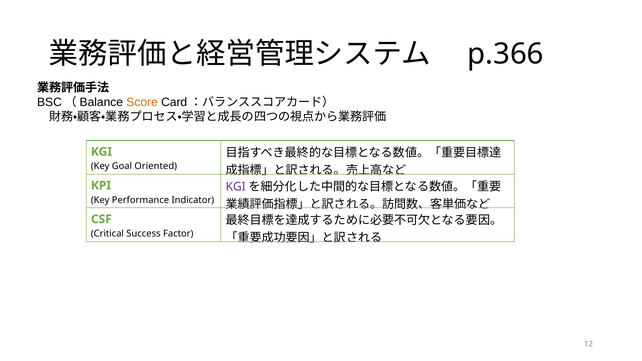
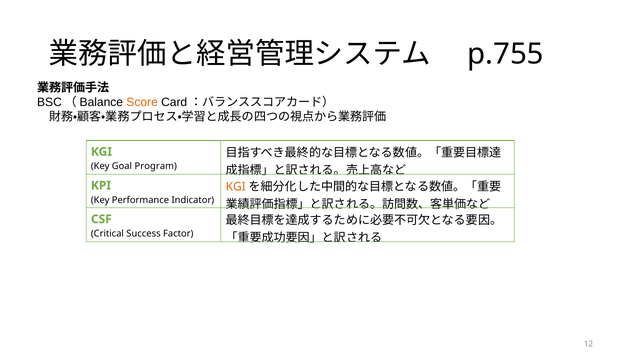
p.366: p.366 -> p.755
Oriented: Oriented -> Program
KGI at (236, 187) colour: purple -> orange
